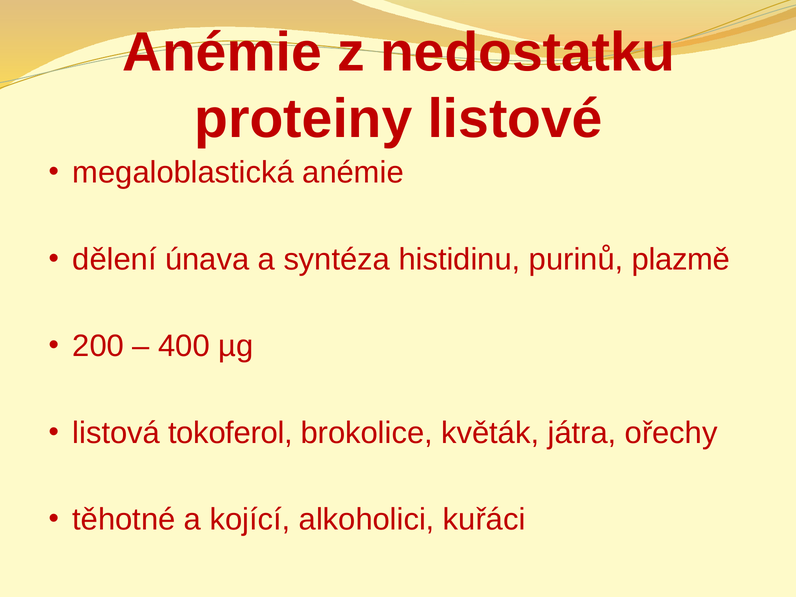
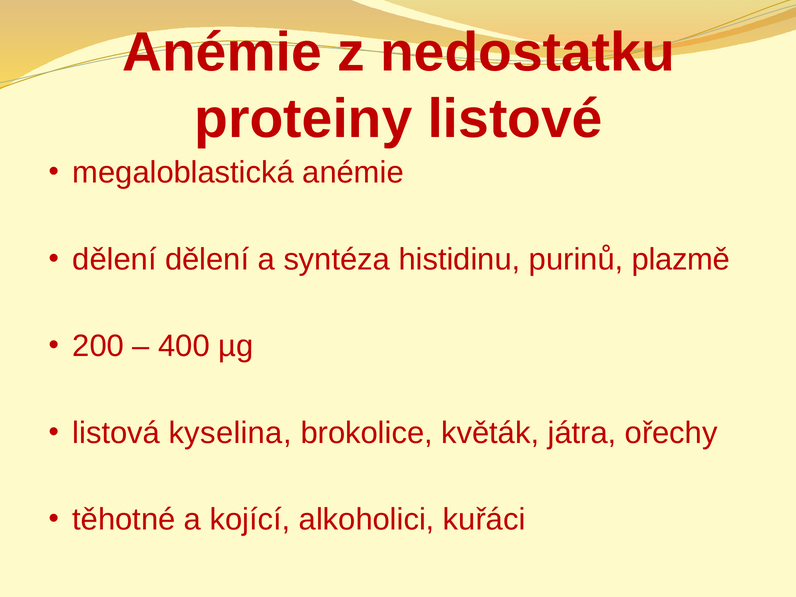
dělení únava: únava -> dělení
tokoferol: tokoferol -> kyselina
